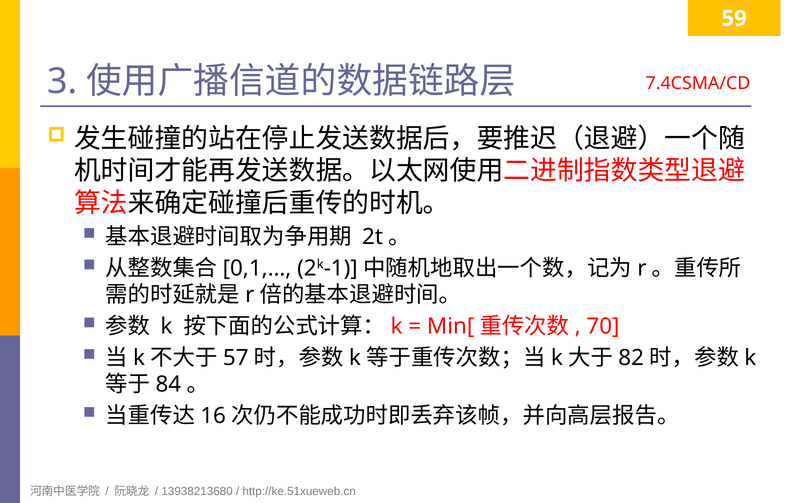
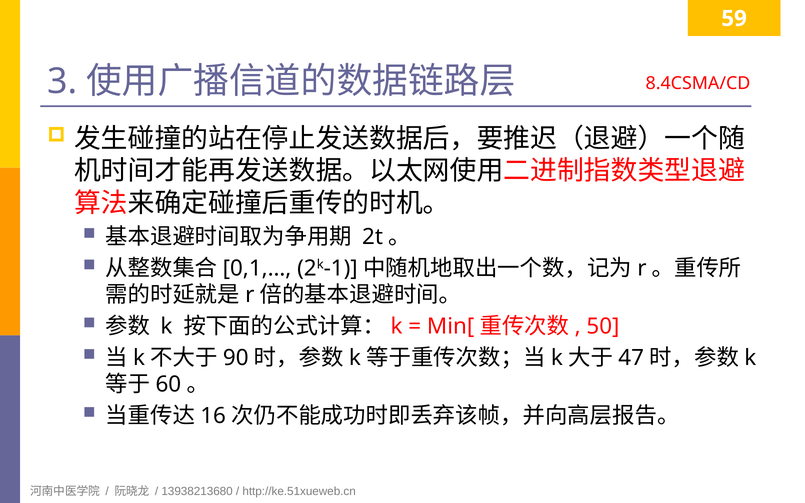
7.4CSMA/CD: 7.4CSMA/CD -> 8.4CSMA/CD
70: 70 -> 50
57: 57 -> 90
82: 82 -> 47
84: 84 -> 60
